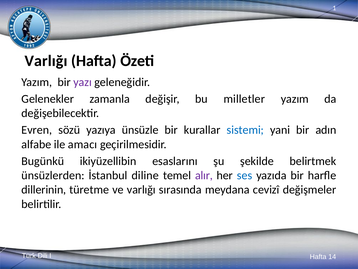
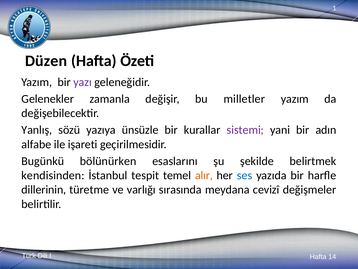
Varlığı at (46, 61): Varlığı -> Düzen
Evren: Evren -> Yanlış
sistemi colour: blue -> purple
amacı: amacı -> işareti
ikiyüzellibin: ikiyüzellibin -> bölünürken
ünsüzlerden: ünsüzlerden -> kendisinden
diline: diline -> tespit
alır colour: purple -> orange
